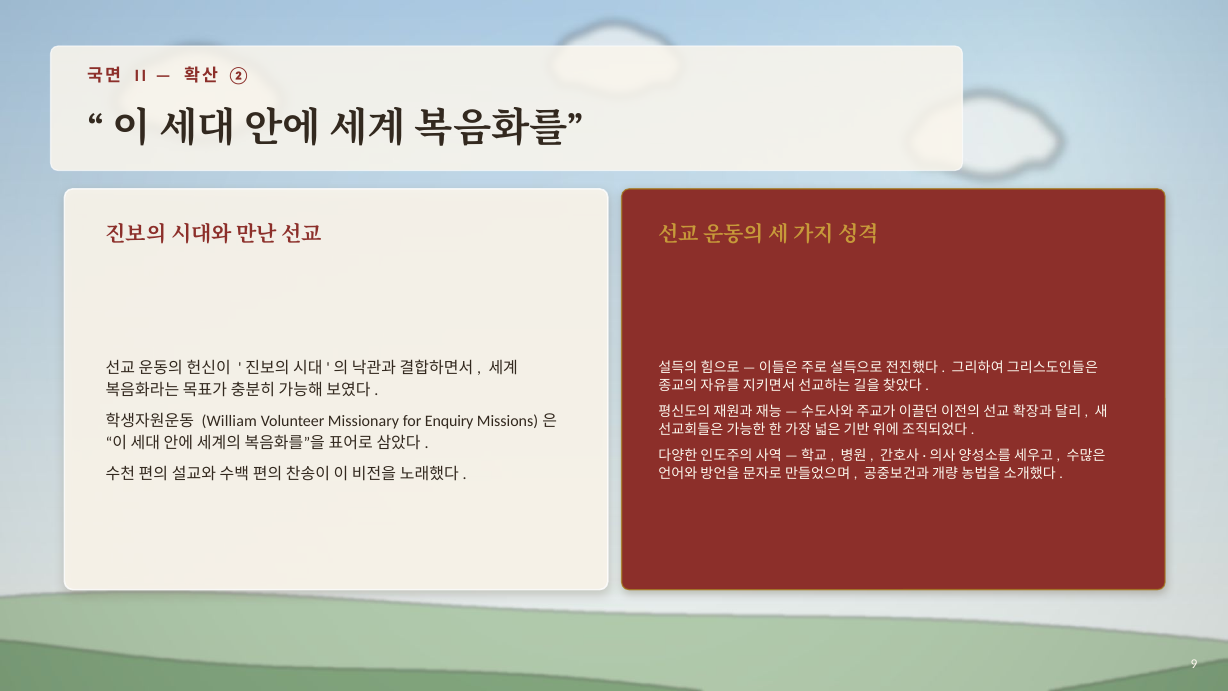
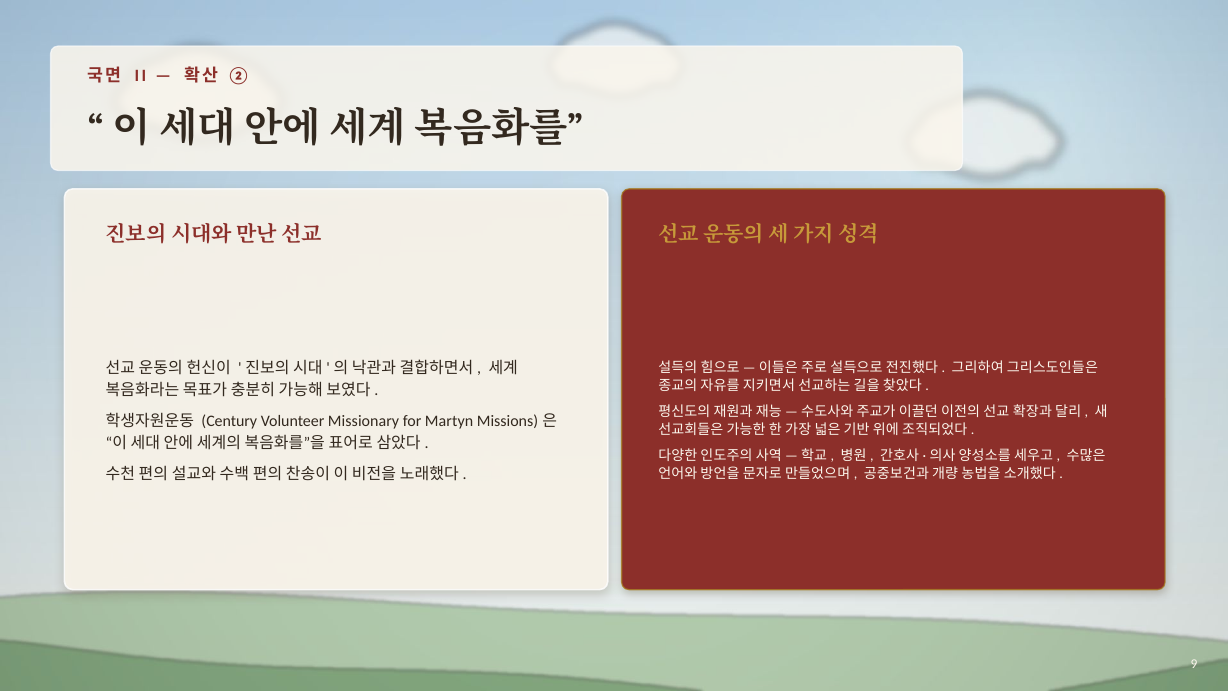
William: William -> Century
Enquiry: Enquiry -> Martyn
